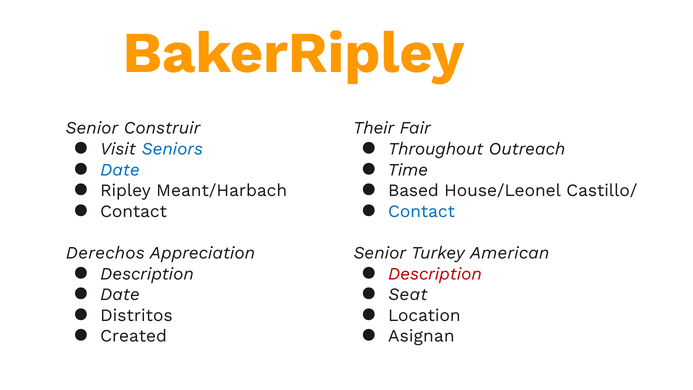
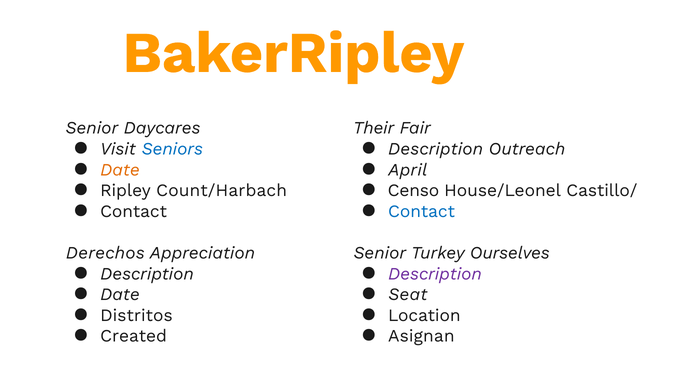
Construir: Construir -> Daycares
Throughout at (436, 149): Throughout -> Description
Date at (120, 170) colour: blue -> orange
Time: Time -> April
Meant/Harbach: Meant/Harbach -> Count/Harbach
Based: Based -> Censo
American: American -> Ourselves
Description at (435, 274) colour: red -> purple
